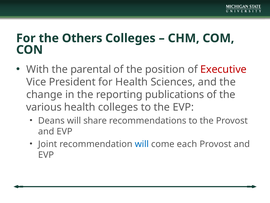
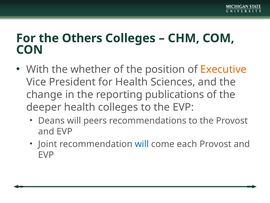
parental: parental -> whether
Executive colour: red -> orange
various: various -> deeper
share: share -> peers
